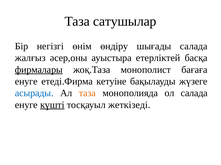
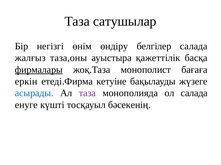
шығады: шығады -> белгілер
әсер,оны: әсер,оны -> таза,оны
етерліктей: етерліктей -> қажеттілік
енуге at (26, 82): енуге -> еркін
таза at (87, 94) colour: orange -> purple
күшті underline: present -> none
жеткізеді: жеткізеді -> бәсекенің
